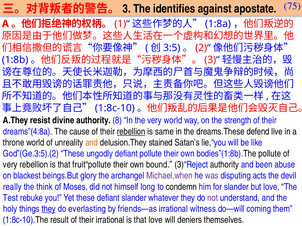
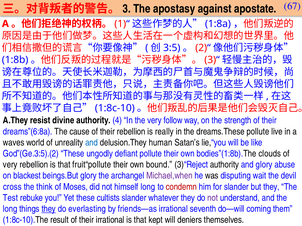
identifies: identifies -> apostasy
75: 75 -> 67
8: 8 -> 4
very world: world -> follow
dreams”(4:8a: dreams”(4:8a -> dreams”(6:8a
rebellion at (131, 132) underline: present -> none
same: same -> really
dreams.These defend: defend -> pollute
throne: throne -> waves
and at (92, 143) colour: orange -> blue
stained: stained -> human
bodies”(1:8b).The pollute: pollute -> clouds
and been: been -> glory
was colour: purple -> black
acts: acts -> wait
really: really -> cross
condemn colour: black -> red
but love: love -> they
these defiant: defiant -> cultists
holy at (10, 209): holy -> long
witness: witness -> seventh
that love: love -> kept
